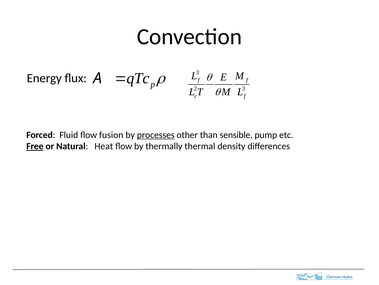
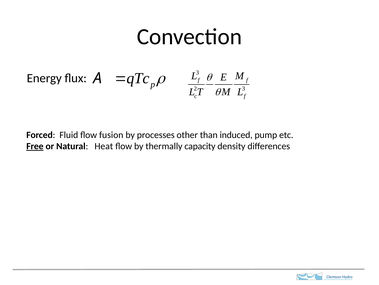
processes underline: present -> none
sensible: sensible -> induced
thermal: thermal -> capacity
